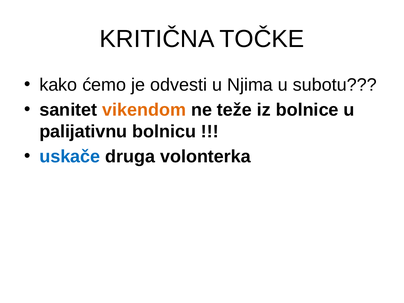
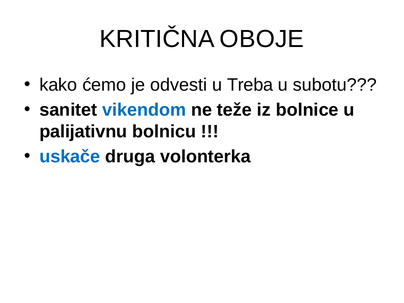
TOČKE: TOČKE -> OBOJE
Njima: Njima -> Treba
vikendom colour: orange -> blue
